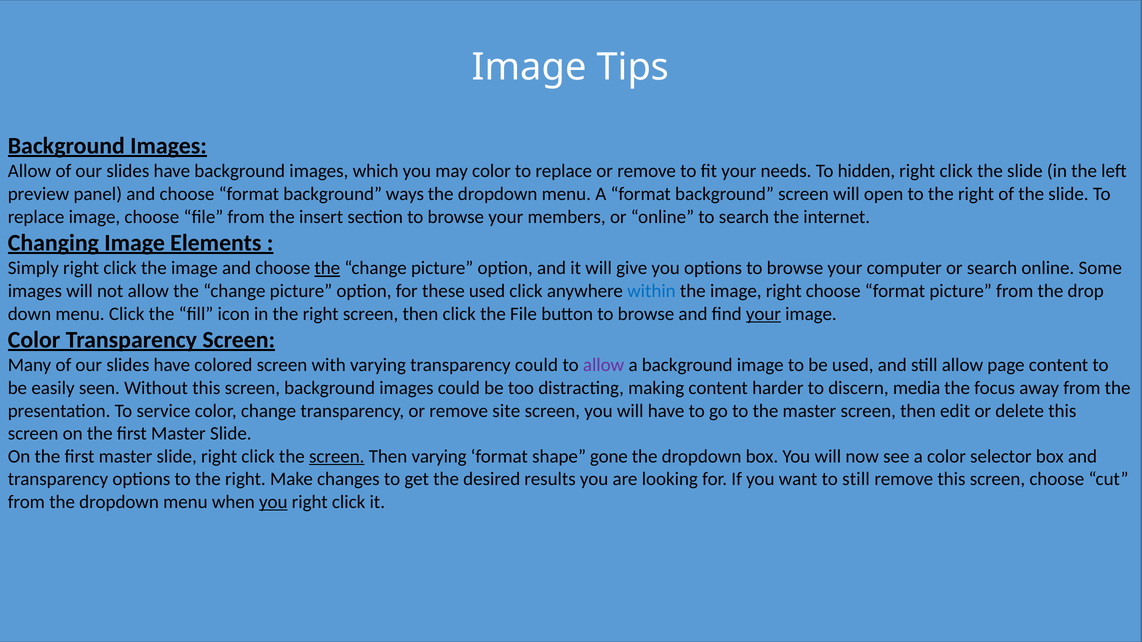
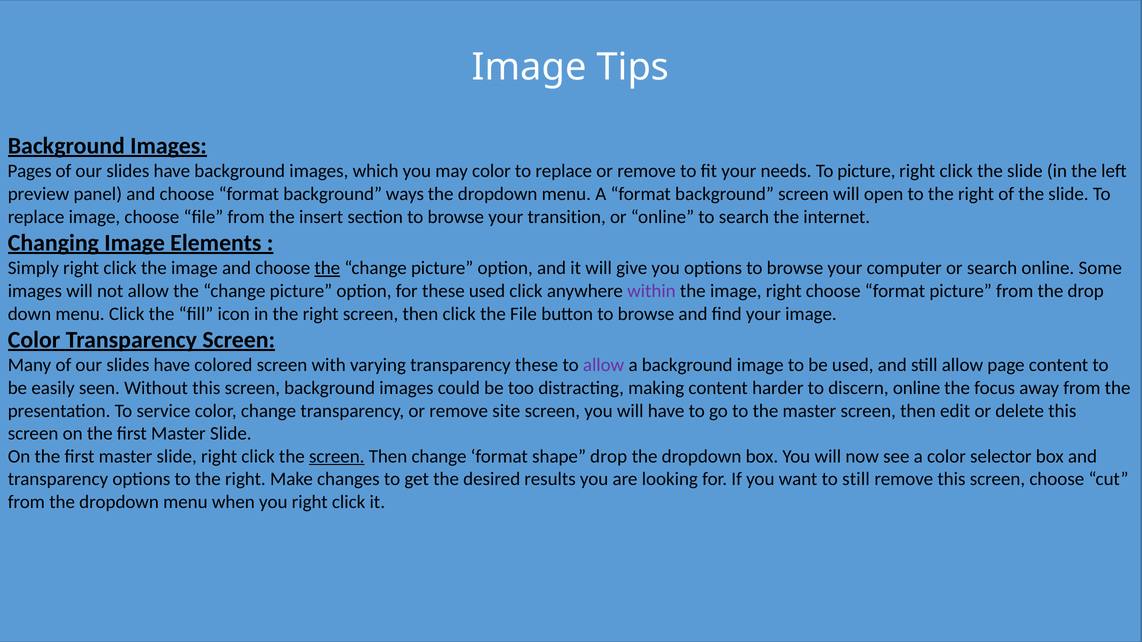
Allow at (29, 171): Allow -> Pages
To hidden: hidden -> picture
members: members -> transition
within colour: blue -> purple
your at (763, 314) underline: present -> none
transparency could: could -> these
discern media: media -> online
Then varying: varying -> change
shape gone: gone -> drop
you at (273, 502) underline: present -> none
